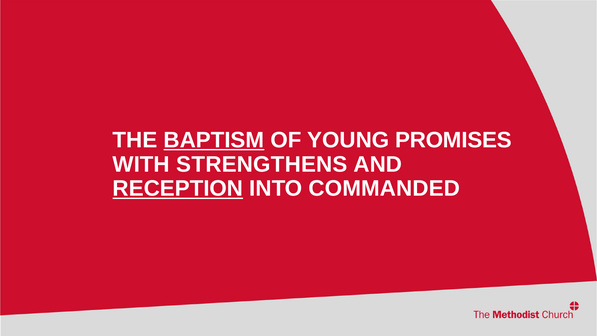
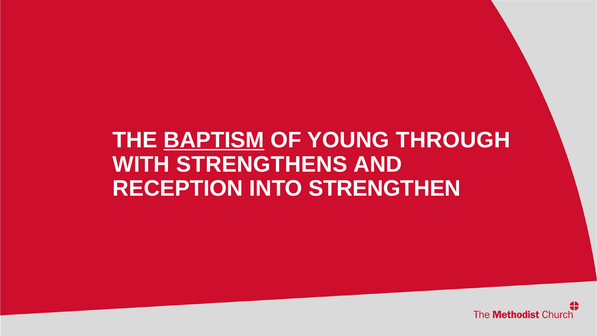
PROMISES: PROMISES -> THROUGH
RECEPTION underline: present -> none
COMMANDED: COMMANDED -> STRENGTHEN
